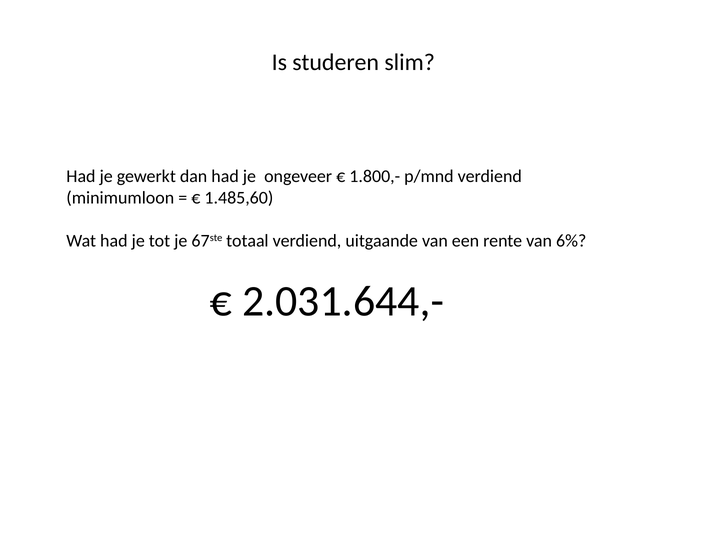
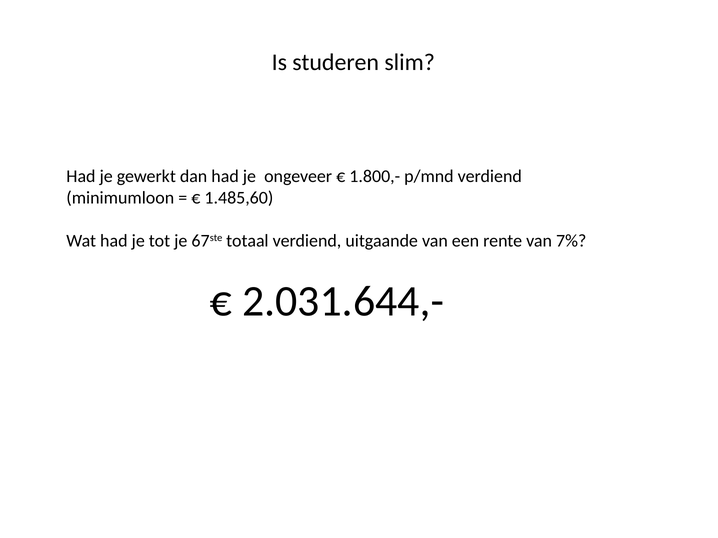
6%: 6% -> 7%
